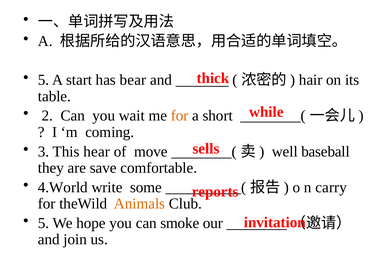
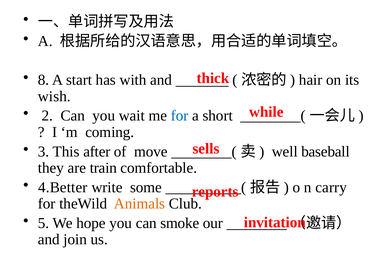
5 at (44, 80): 5 -> 8
bear: bear -> with
table: table -> wish
for at (180, 115) colour: orange -> blue
hear: hear -> after
save: save -> train
4.World: 4.World -> 4.Better
